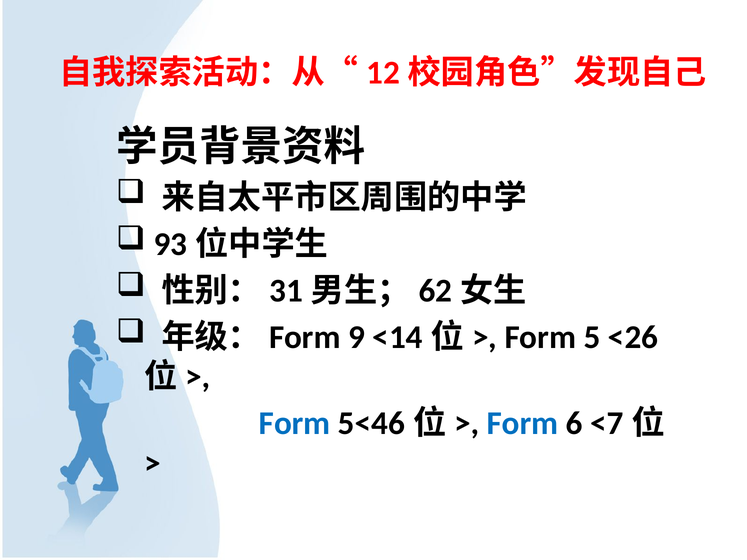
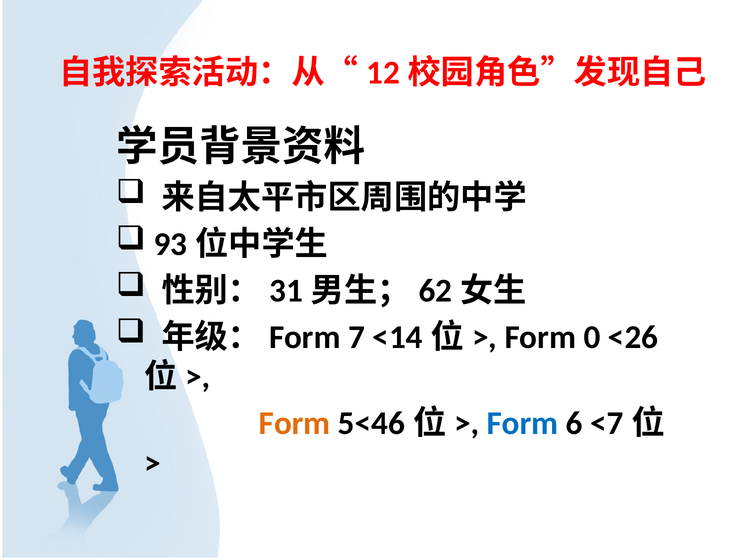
9: 9 -> 7
5: 5 -> 0
Form at (295, 424) colour: blue -> orange
